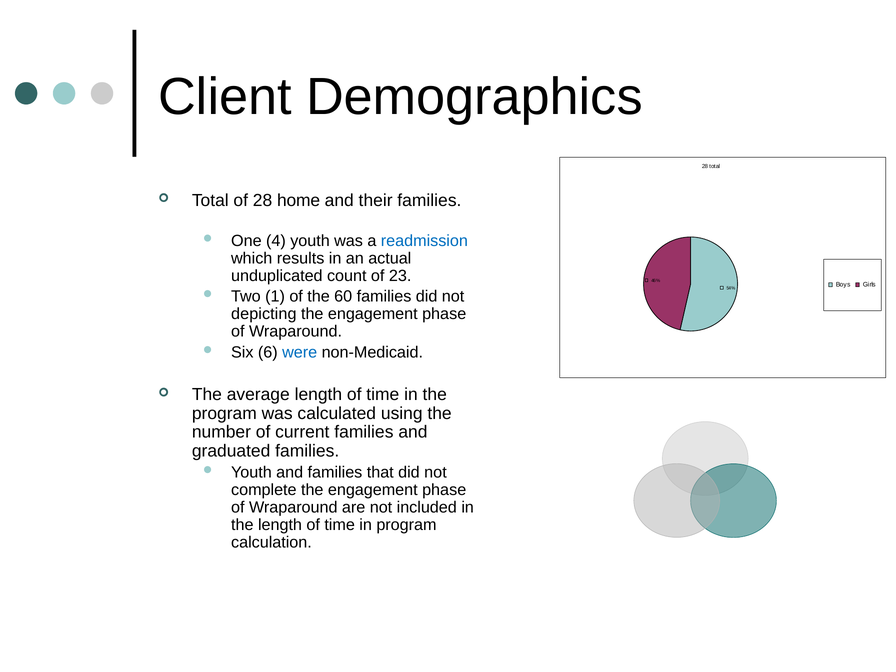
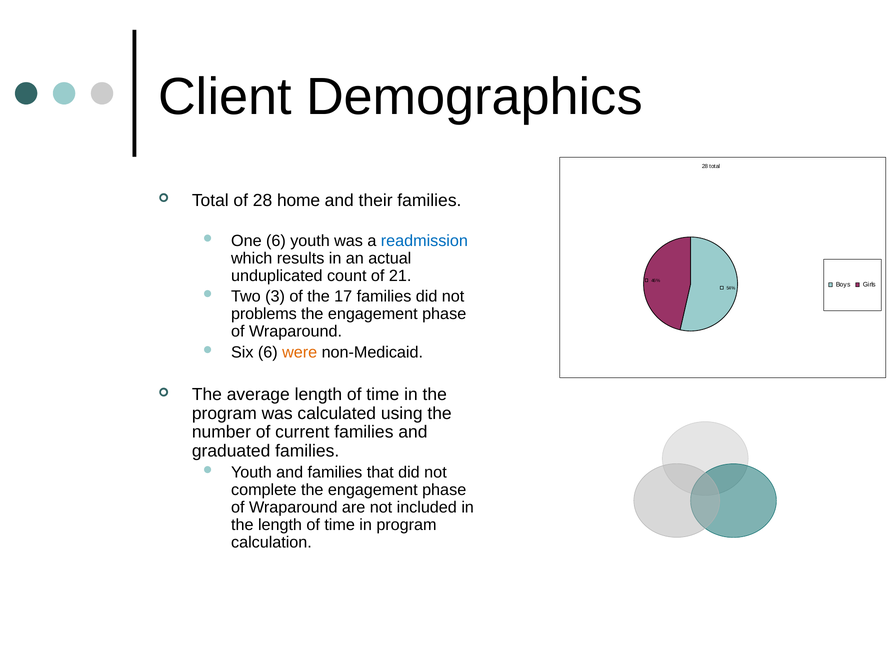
One 4: 4 -> 6
23: 23 -> 21
1: 1 -> 3
60: 60 -> 17
depicting: depicting -> problems
were colour: blue -> orange
